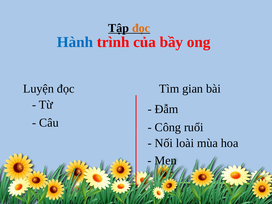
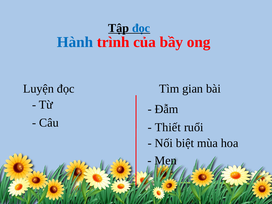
đọc at (141, 28) colour: orange -> blue
Công: Công -> Thiết
loài: loài -> biệt
